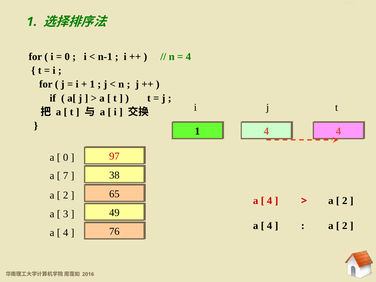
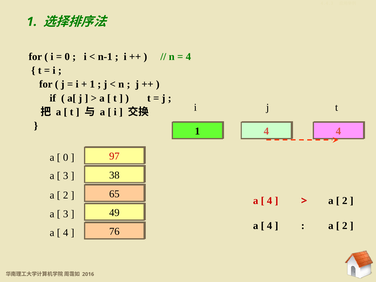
7 at (66, 176): 7 -> 3
